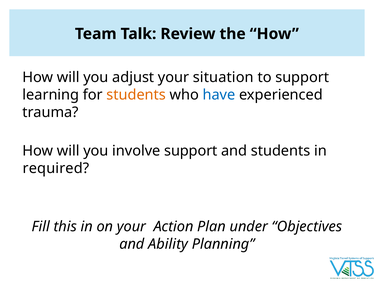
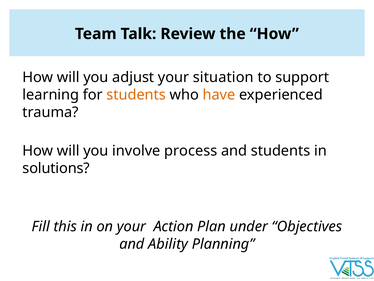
have colour: blue -> orange
involve support: support -> process
required: required -> solutions
